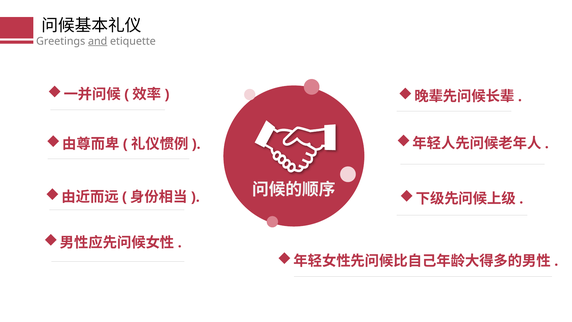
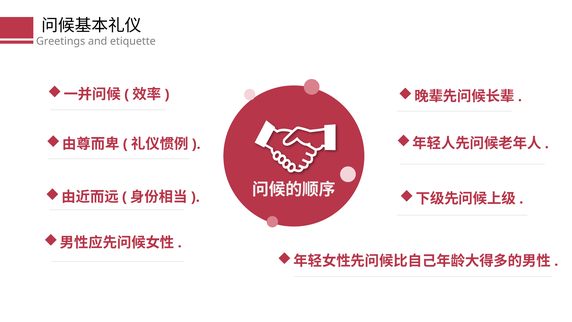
and underline: present -> none
